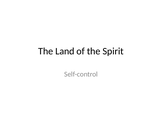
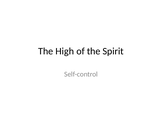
Land: Land -> High
